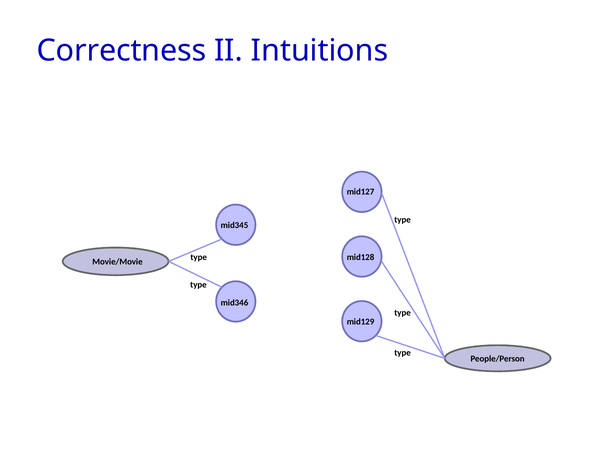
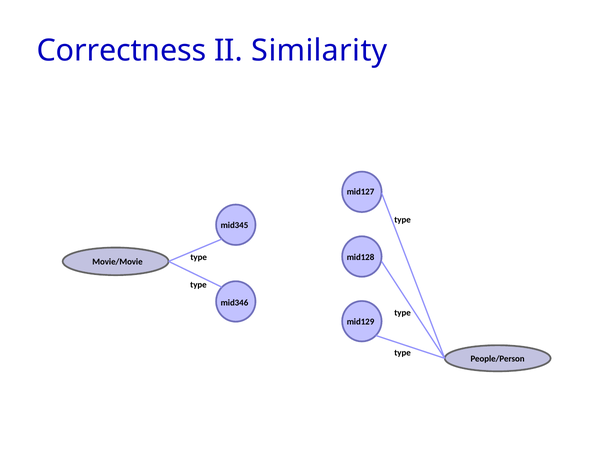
Intuitions: Intuitions -> Similarity
